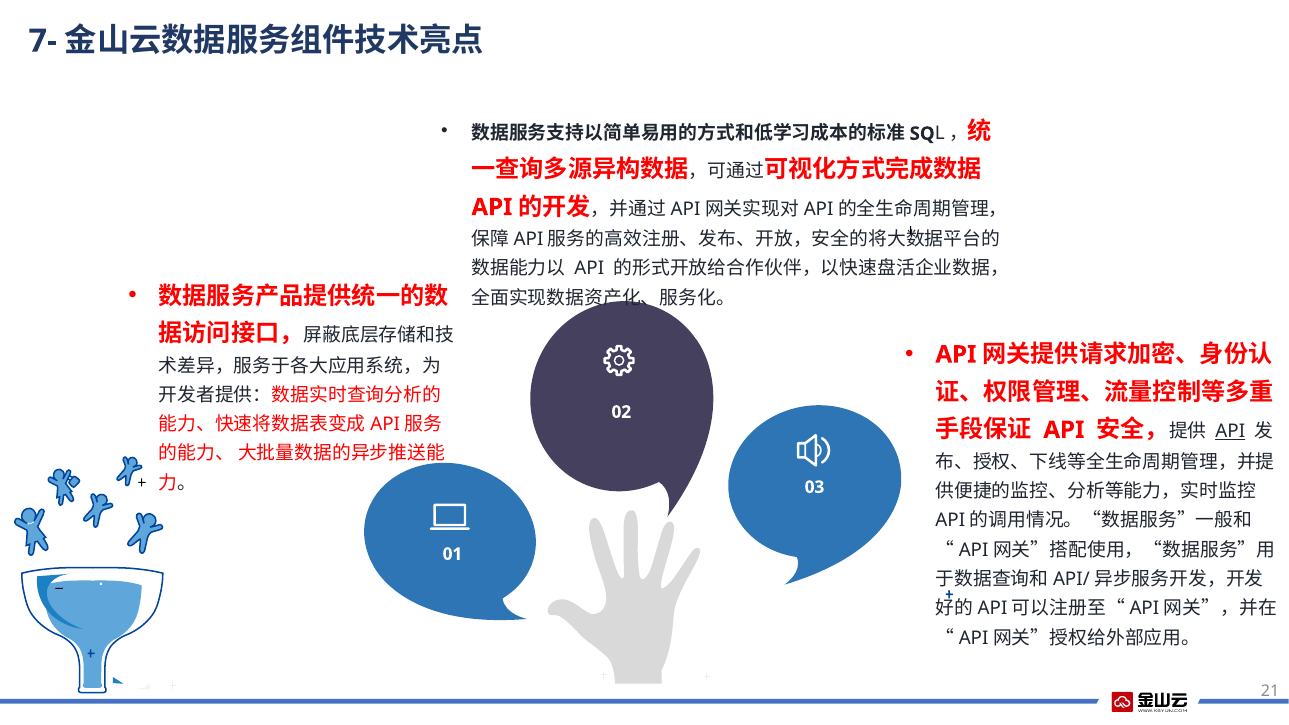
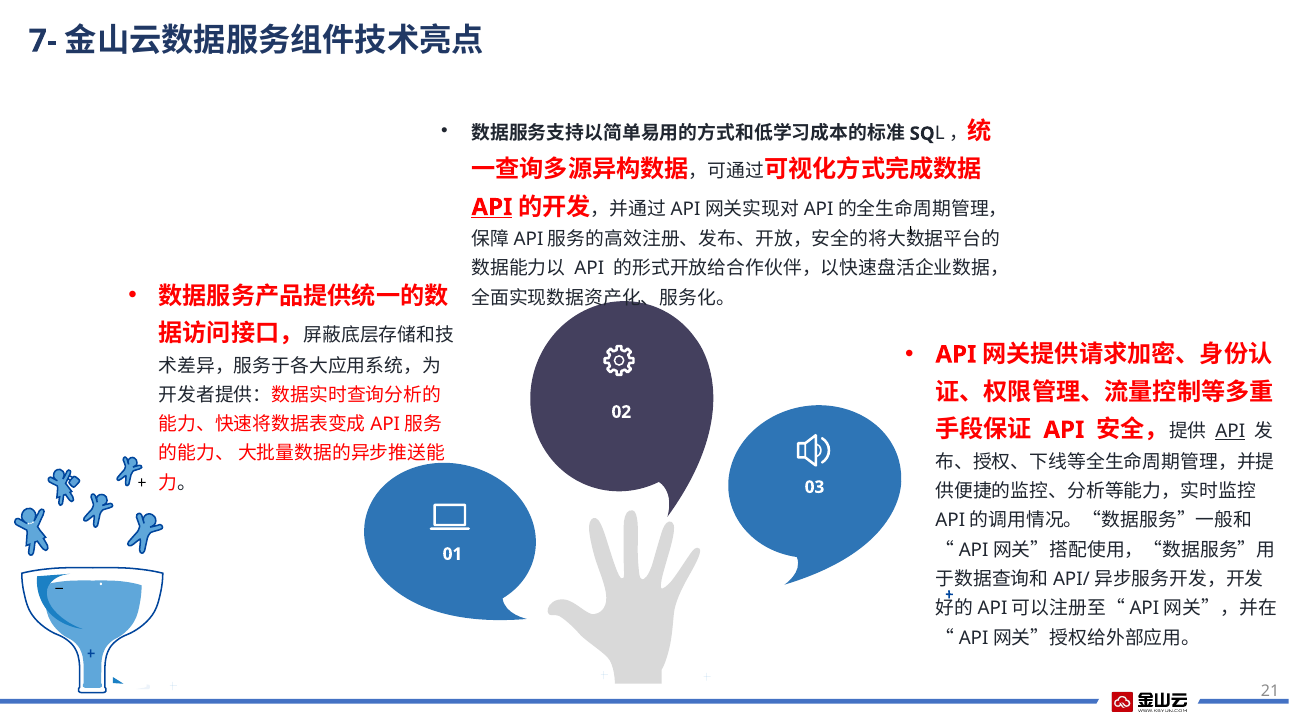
API at (492, 207) underline: none -> present
